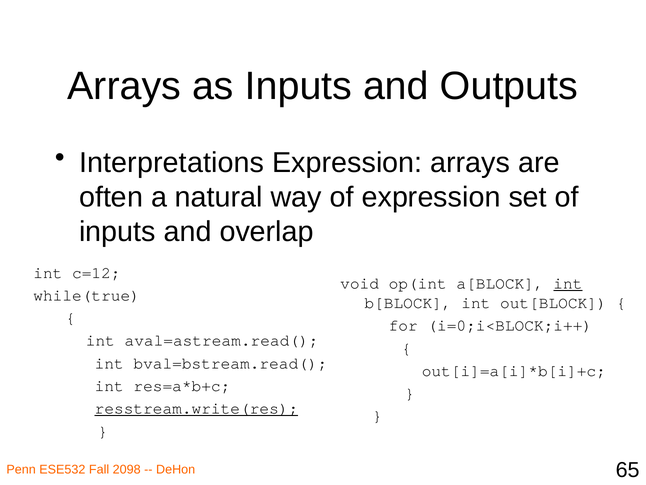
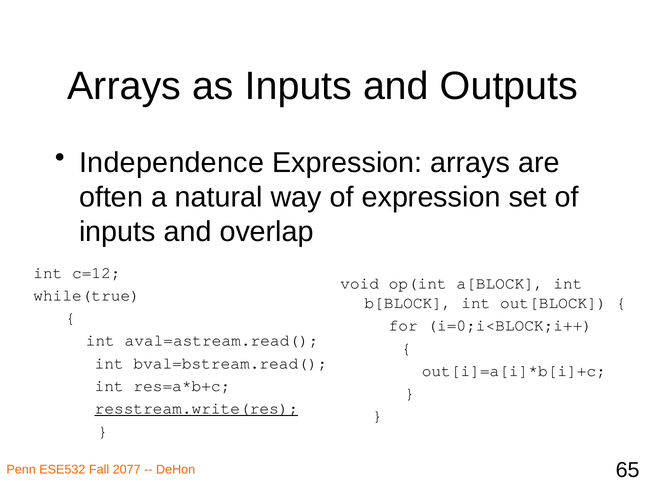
Interpretations: Interpretations -> Independence
int at (568, 283) underline: present -> none
2098: 2098 -> 2077
